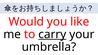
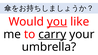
you underline: none -> present
